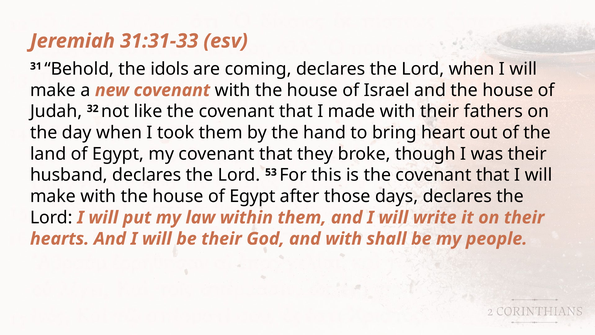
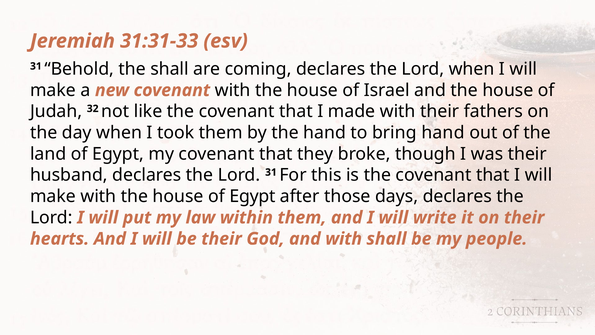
the idols: idols -> shall
bring heart: heart -> hand
Lord 53: 53 -> 31
